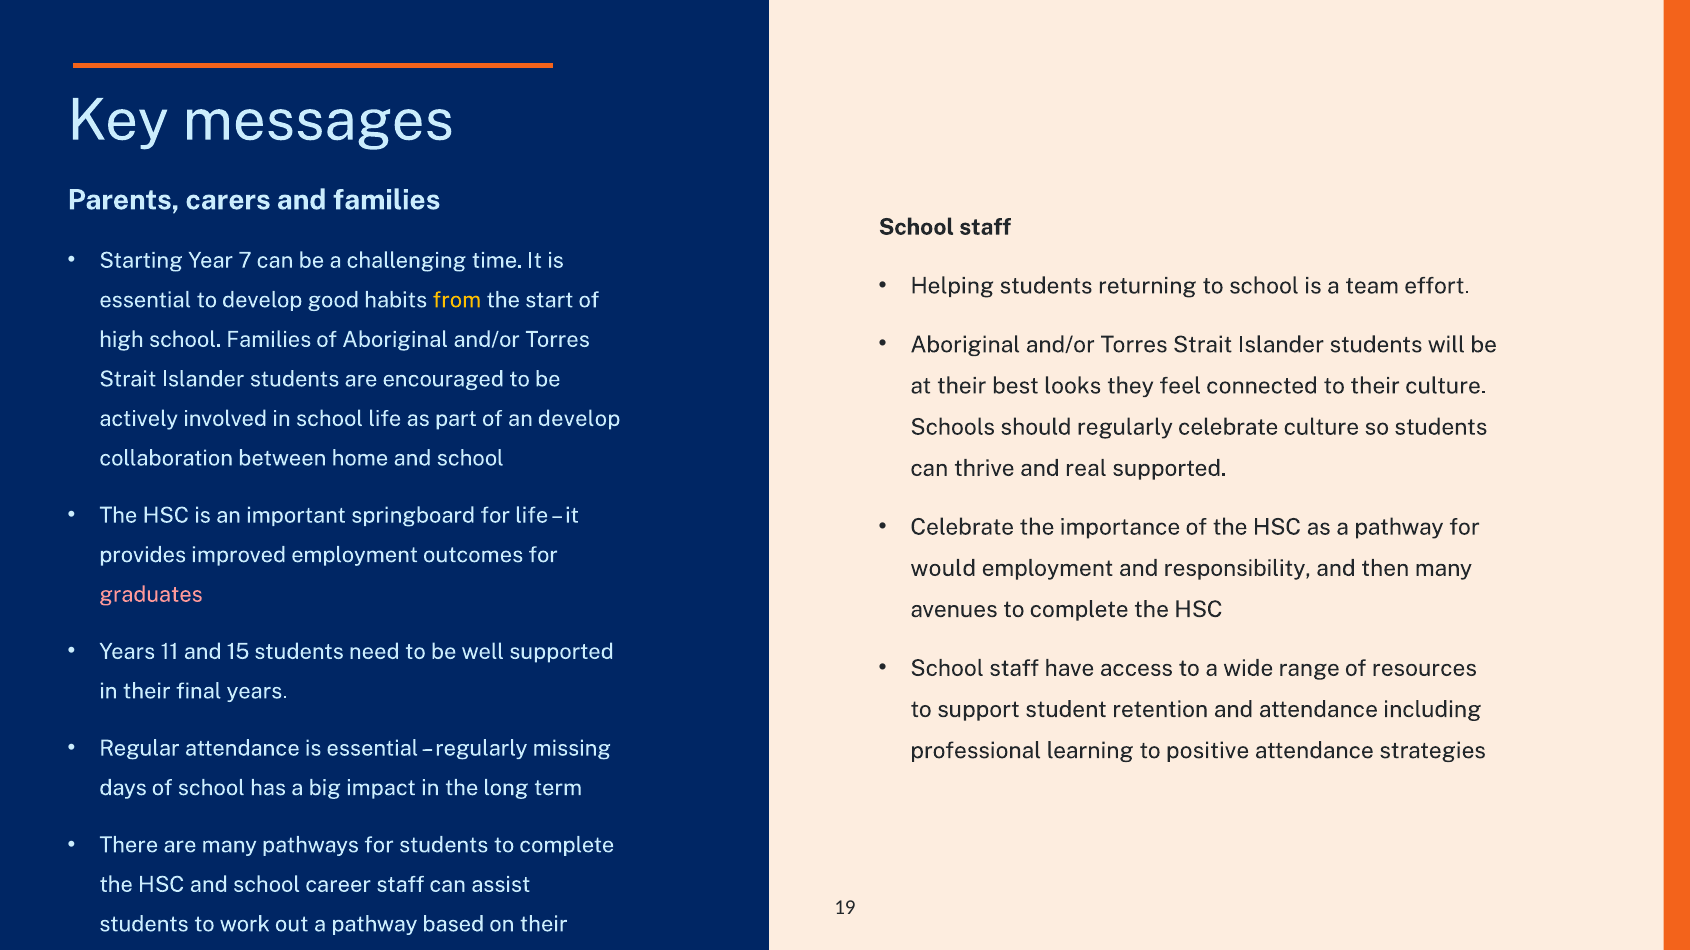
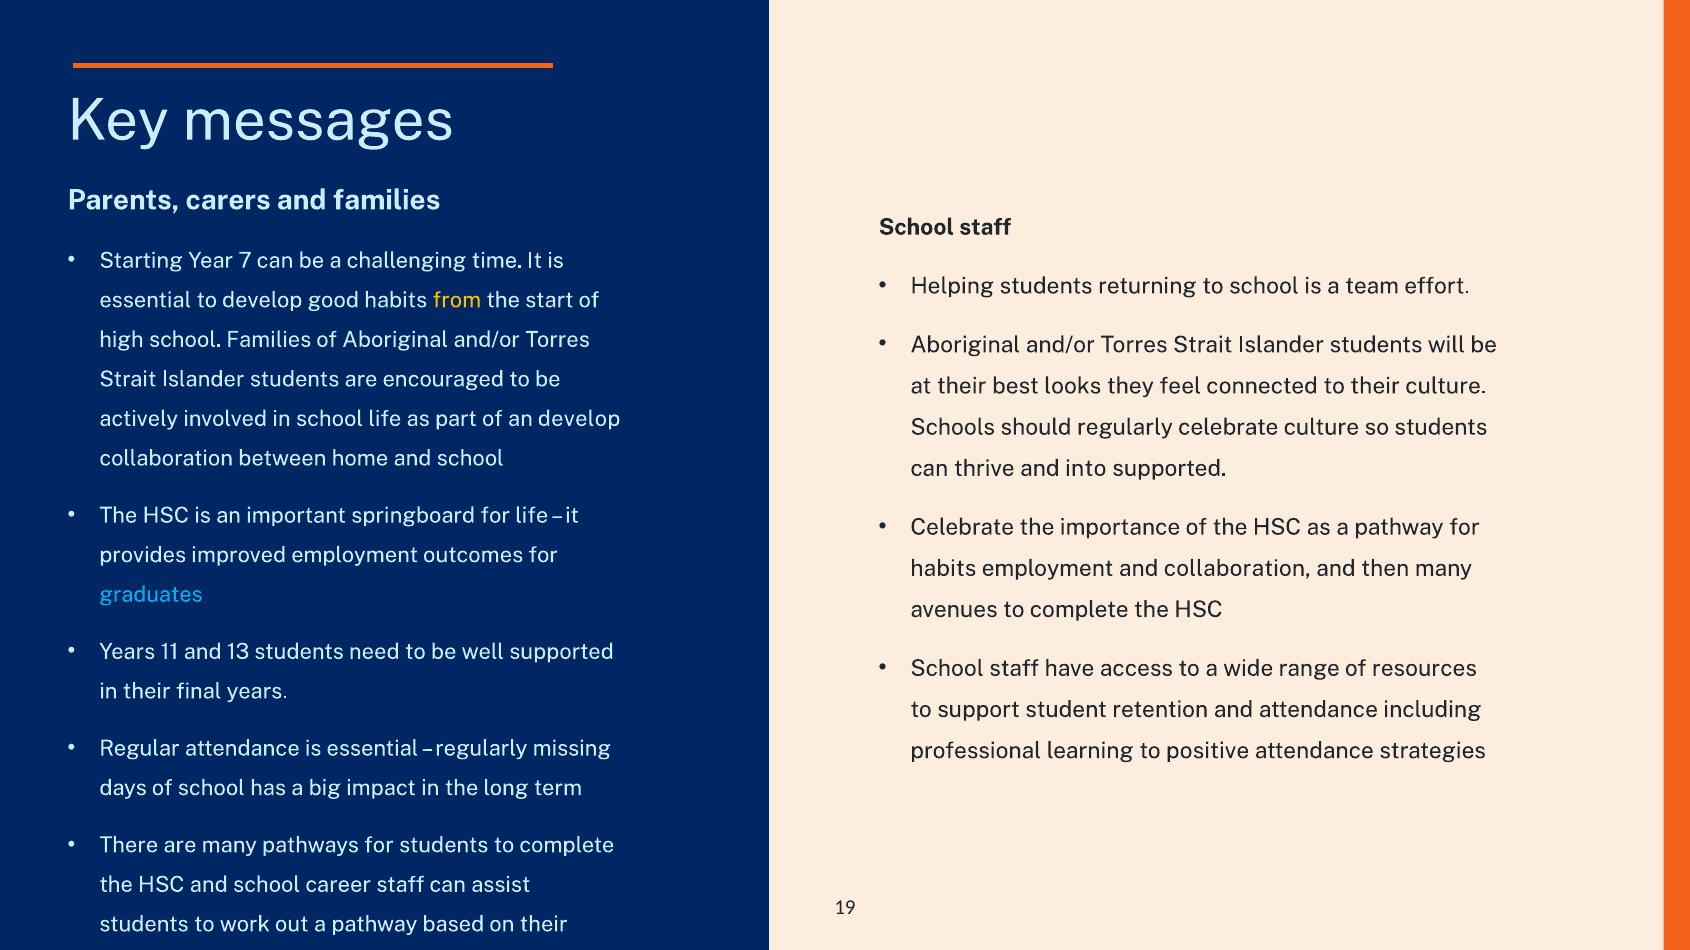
real: real -> into
would at (943, 569): would -> habits
and responsibility: responsibility -> collaboration
graduates colour: pink -> light blue
15: 15 -> 13
